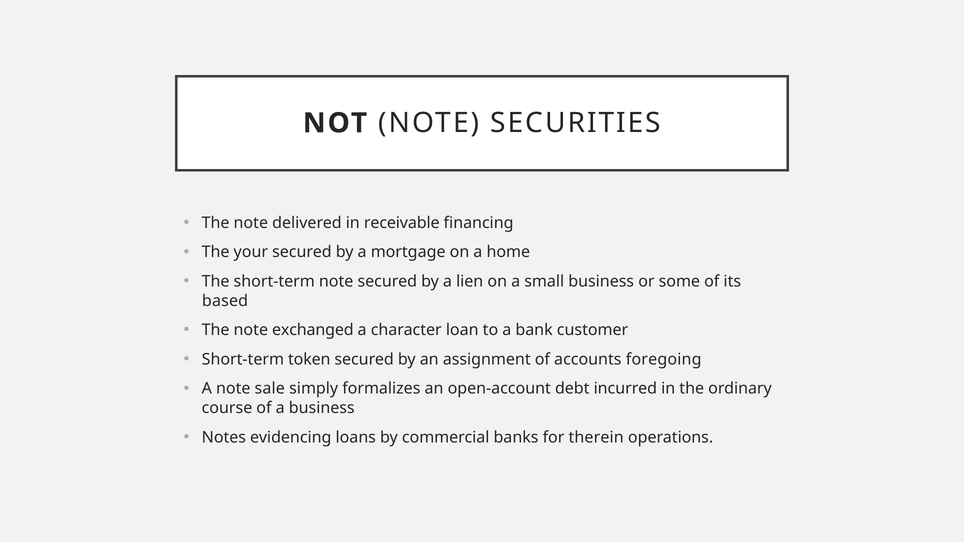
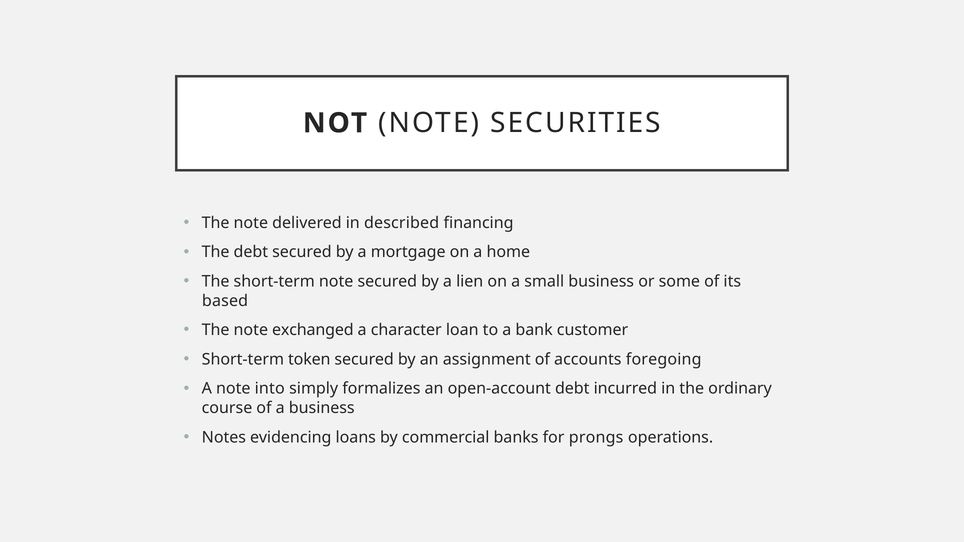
receivable: receivable -> described
The your: your -> debt
sale: sale -> into
therein: therein -> prongs
